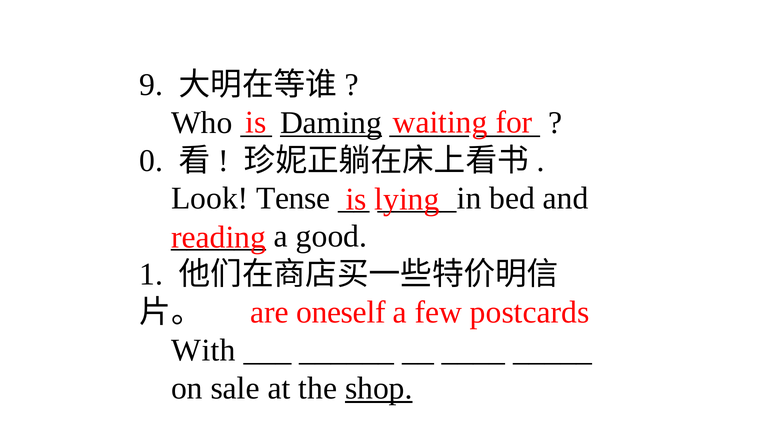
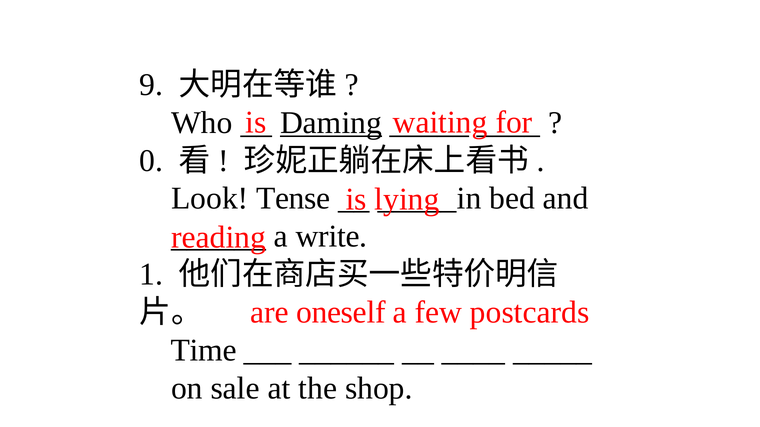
good: good -> write
With: With -> Time
shop underline: present -> none
